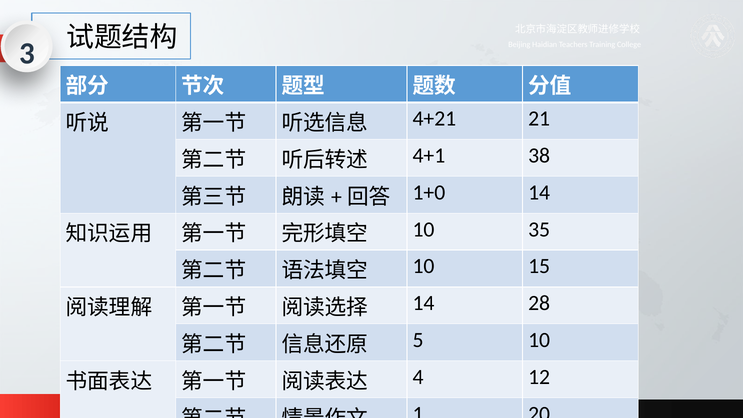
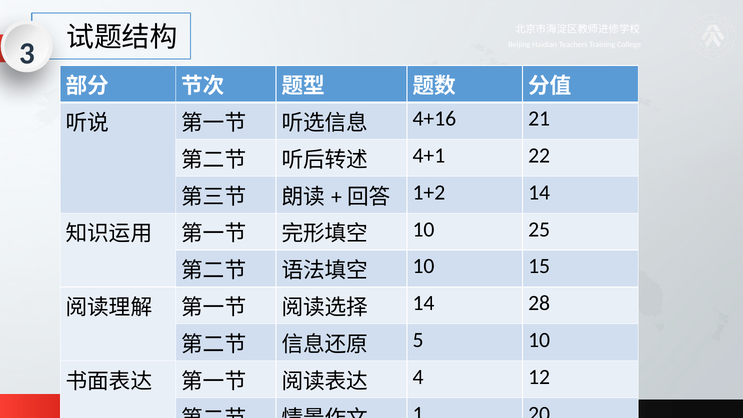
4+21: 4+21 -> 4+16
38: 38 -> 22
1+0: 1+0 -> 1+2
35: 35 -> 25
